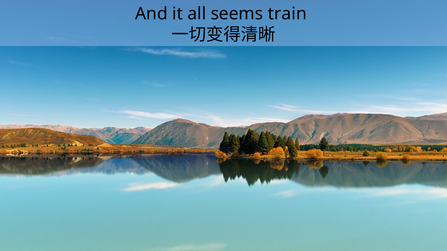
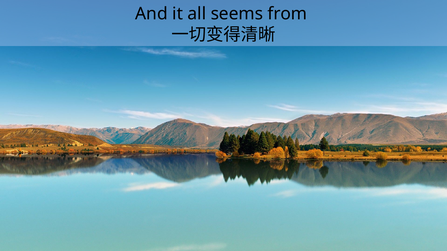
train: train -> from
